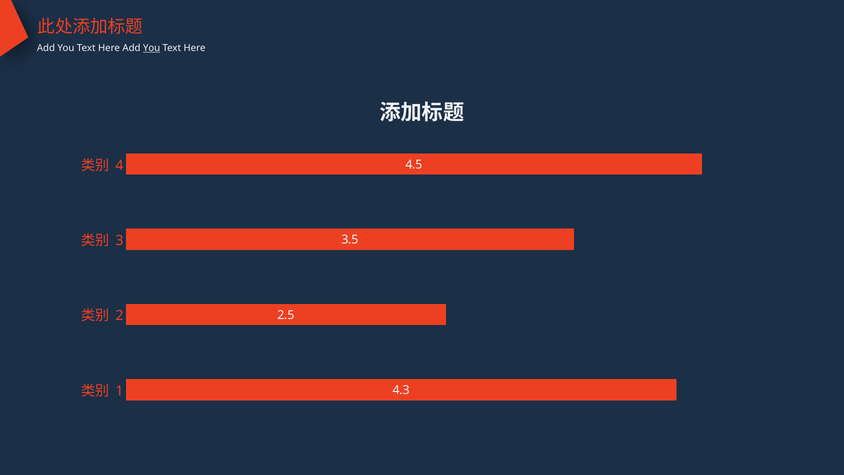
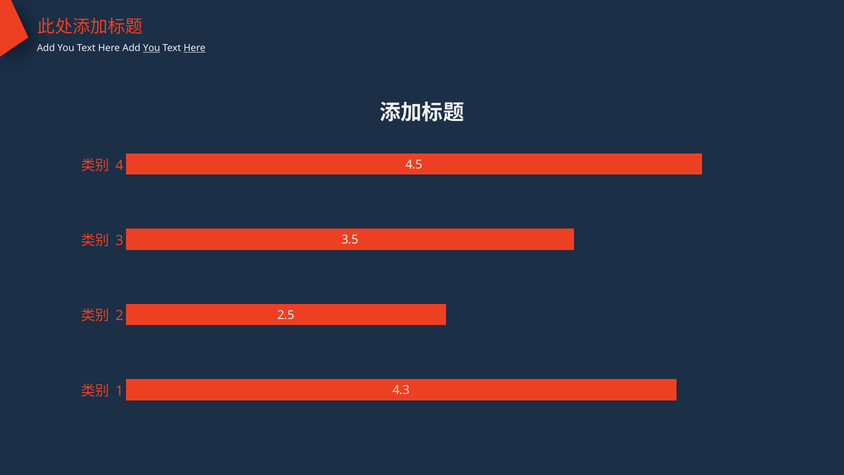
Here at (195, 48) underline: none -> present
